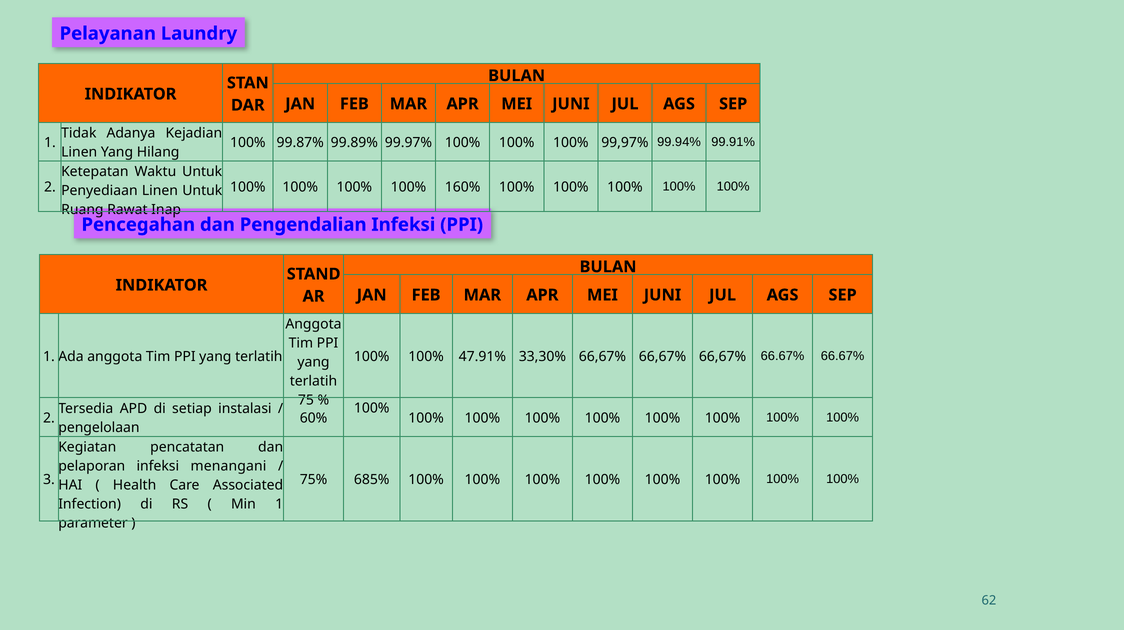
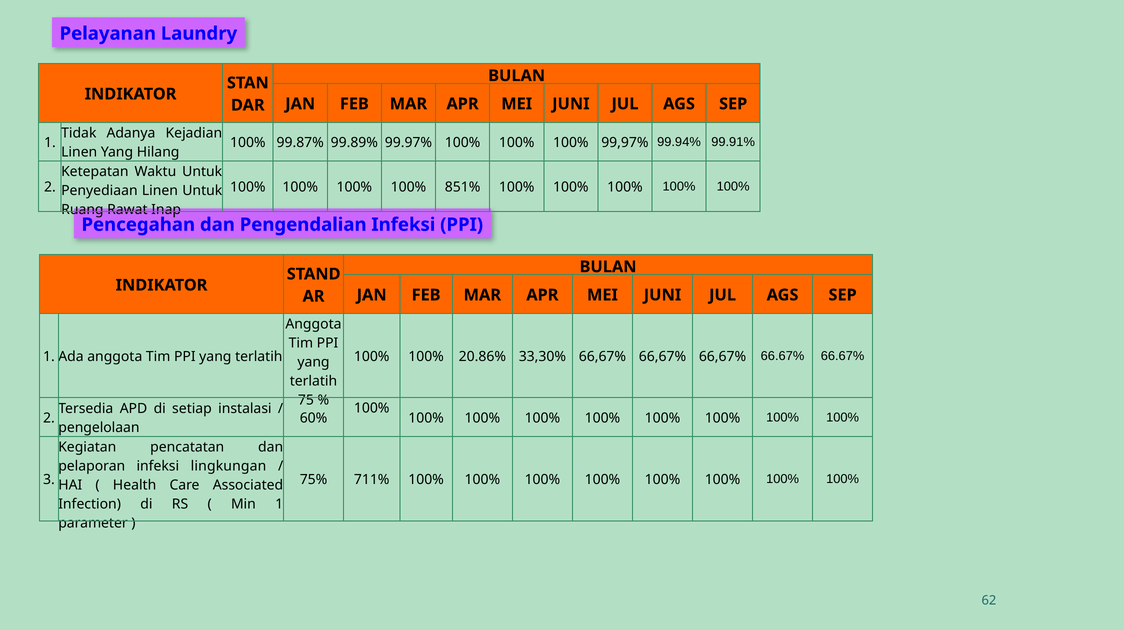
160%: 160% -> 851%
47.91%: 47.91% -> 20.86%
menangani: menangani -> lingkungan
685%: 685% -> 711%
